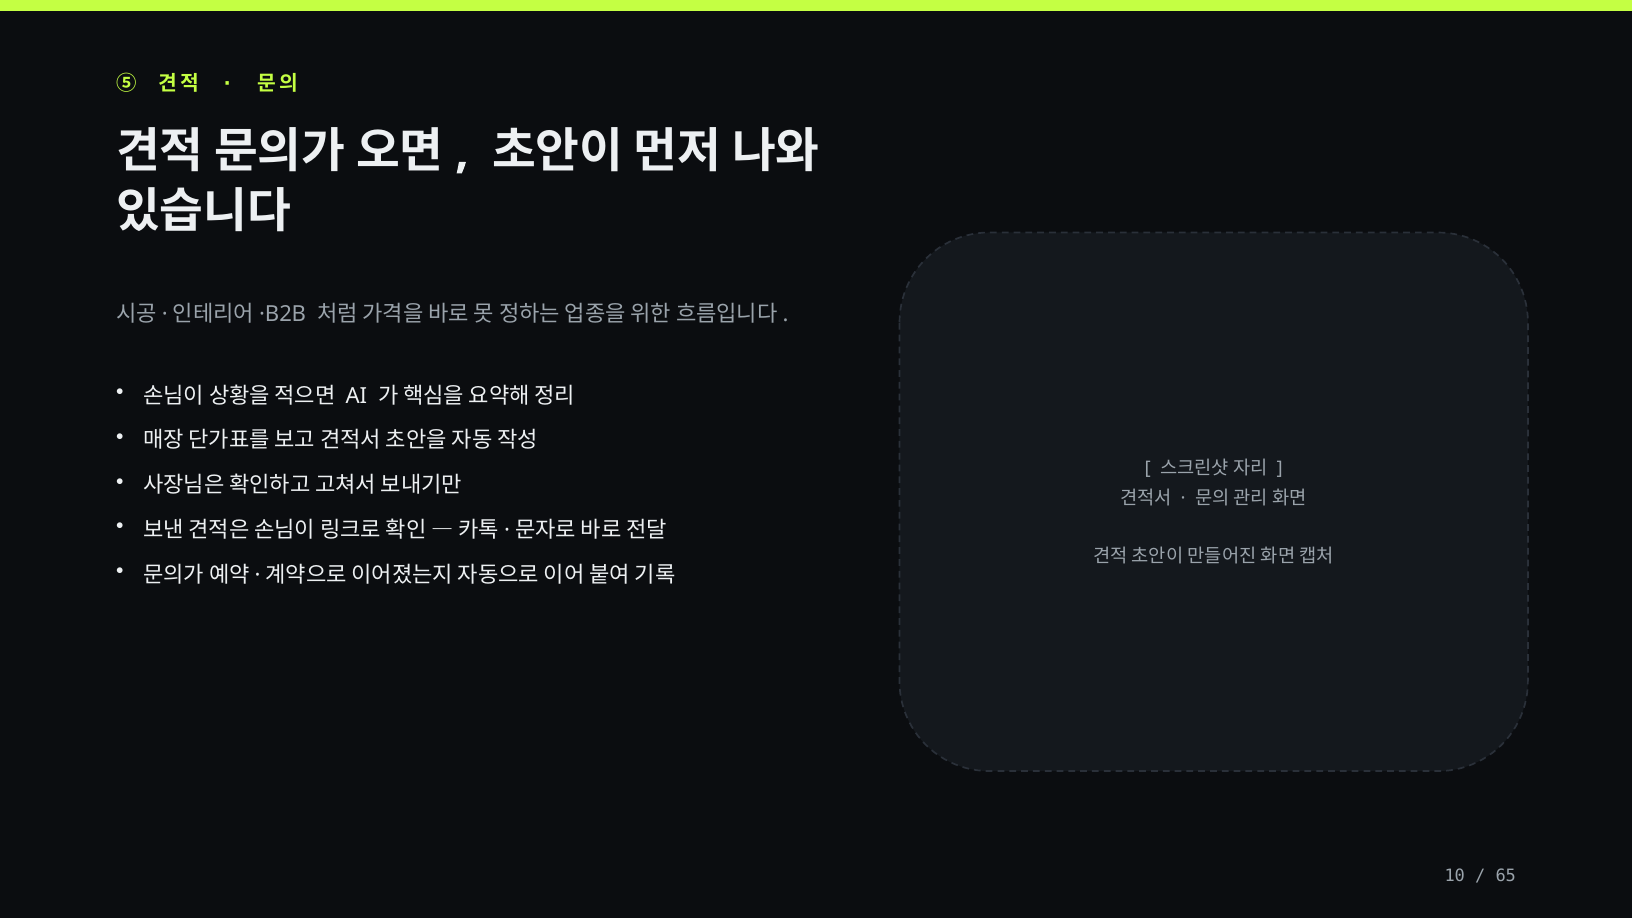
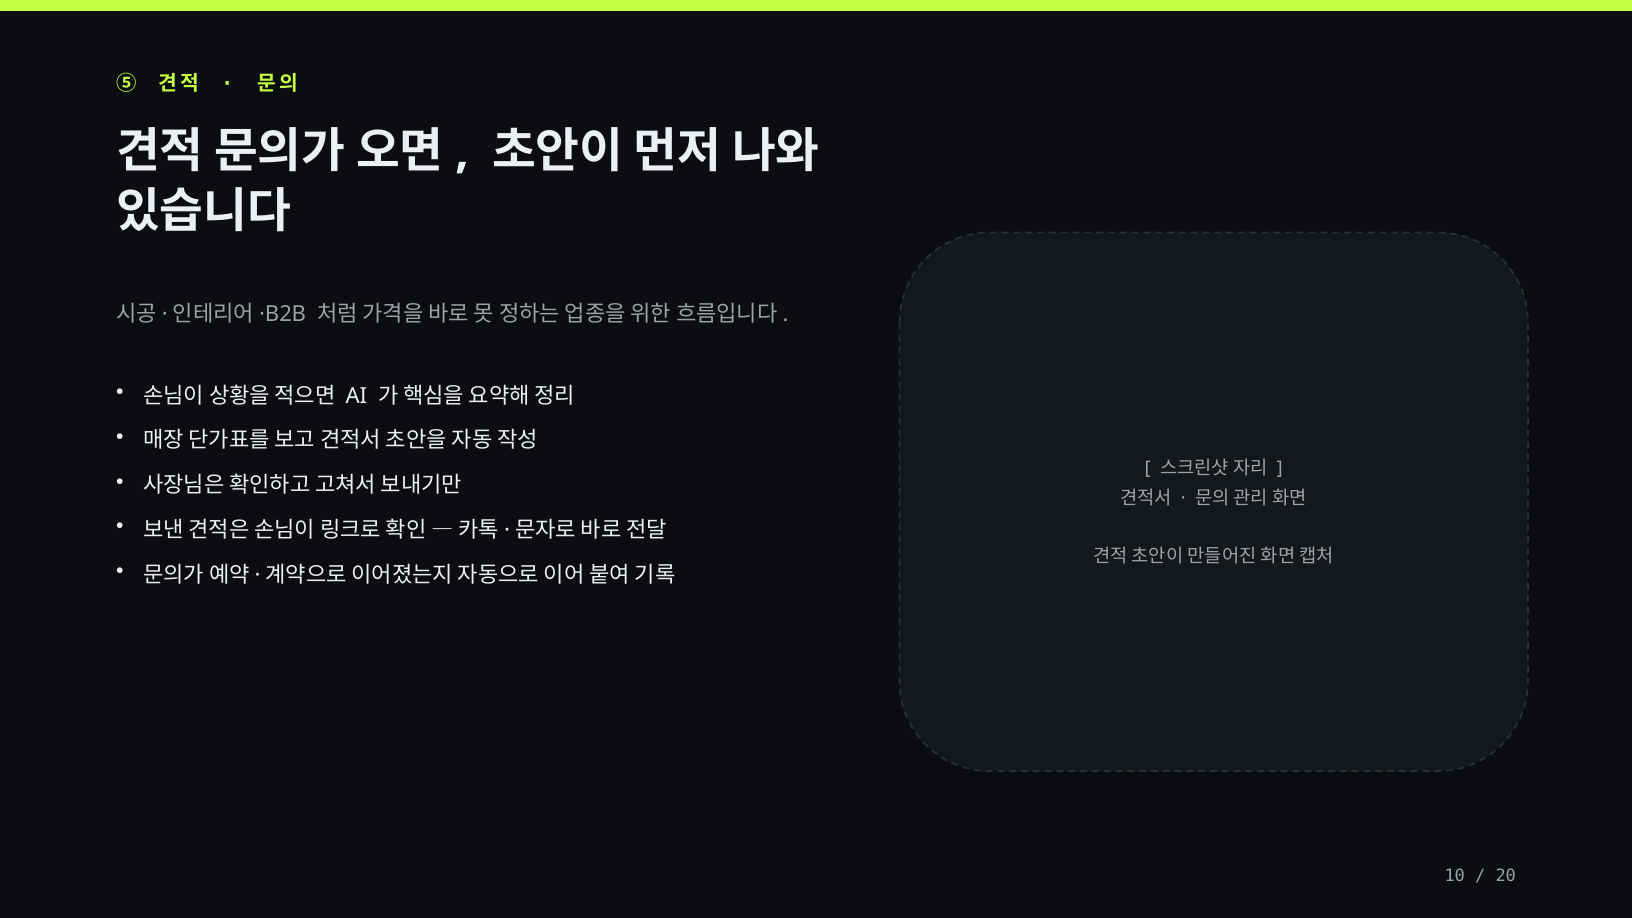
65: 65 -> 20
